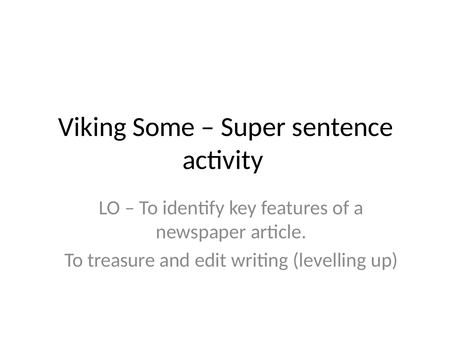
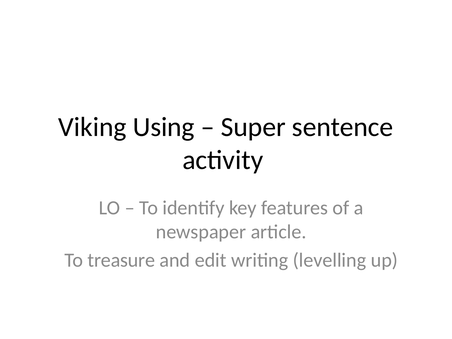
Some: Some -> Using
